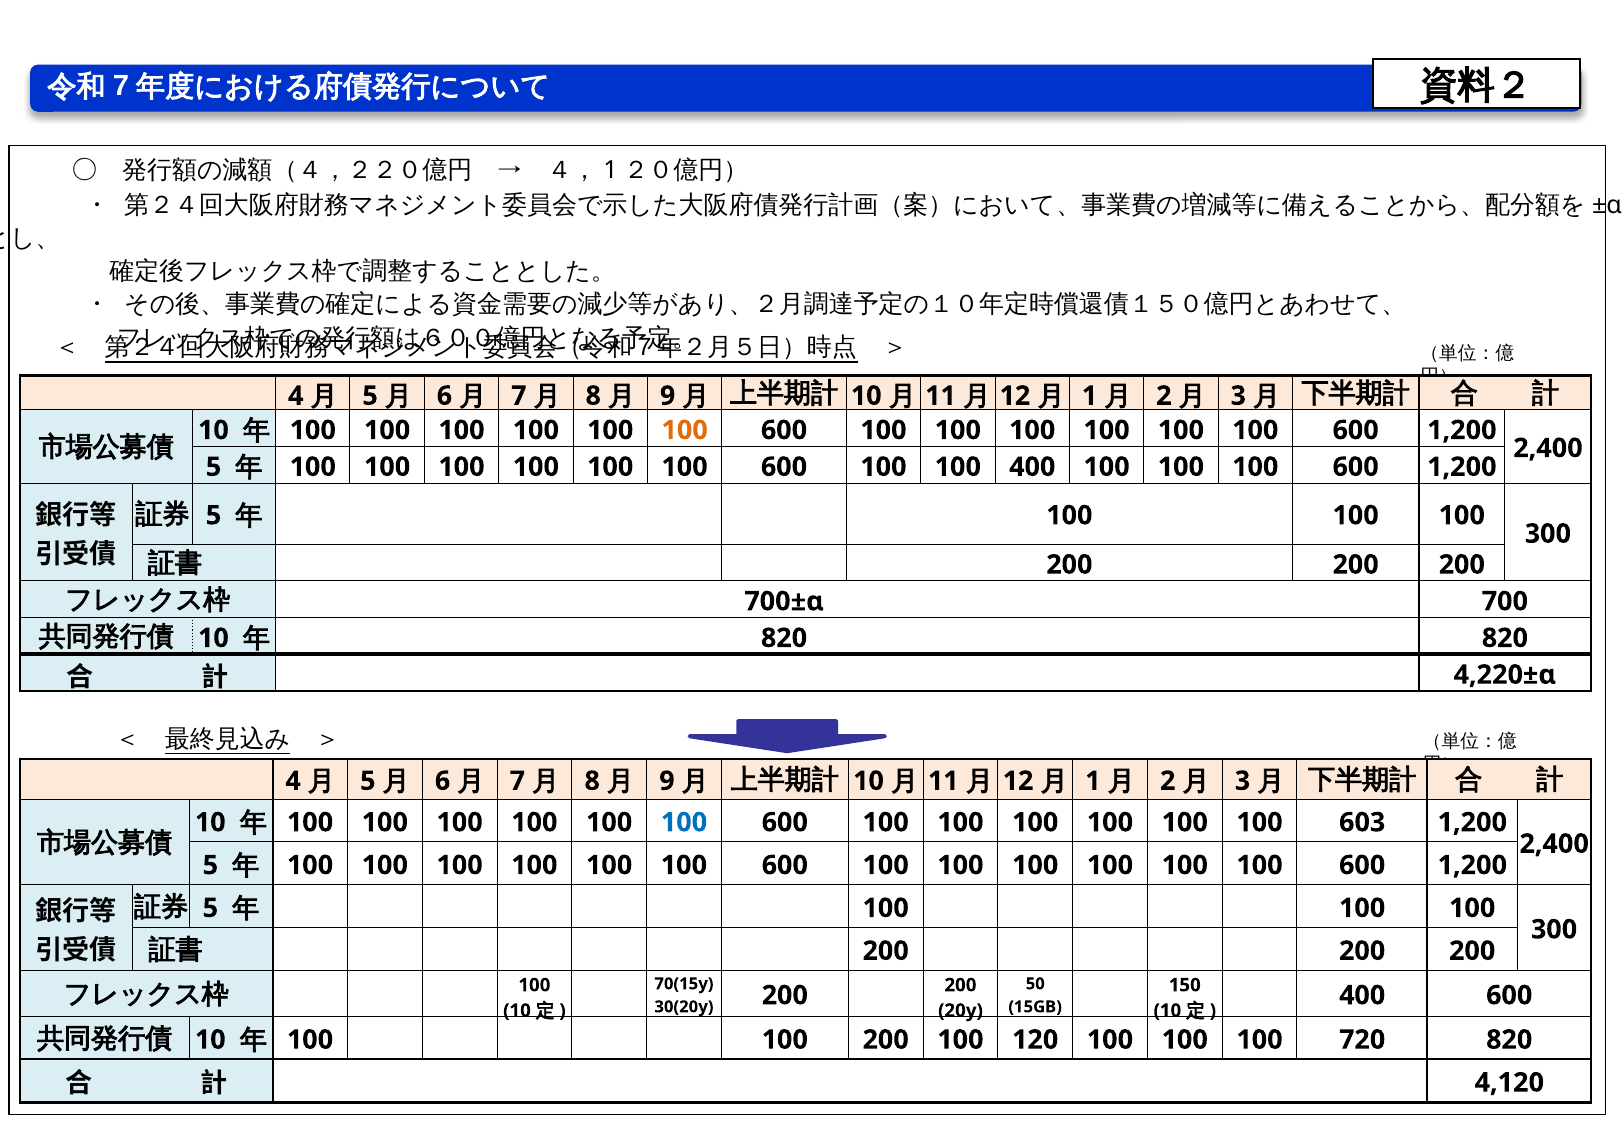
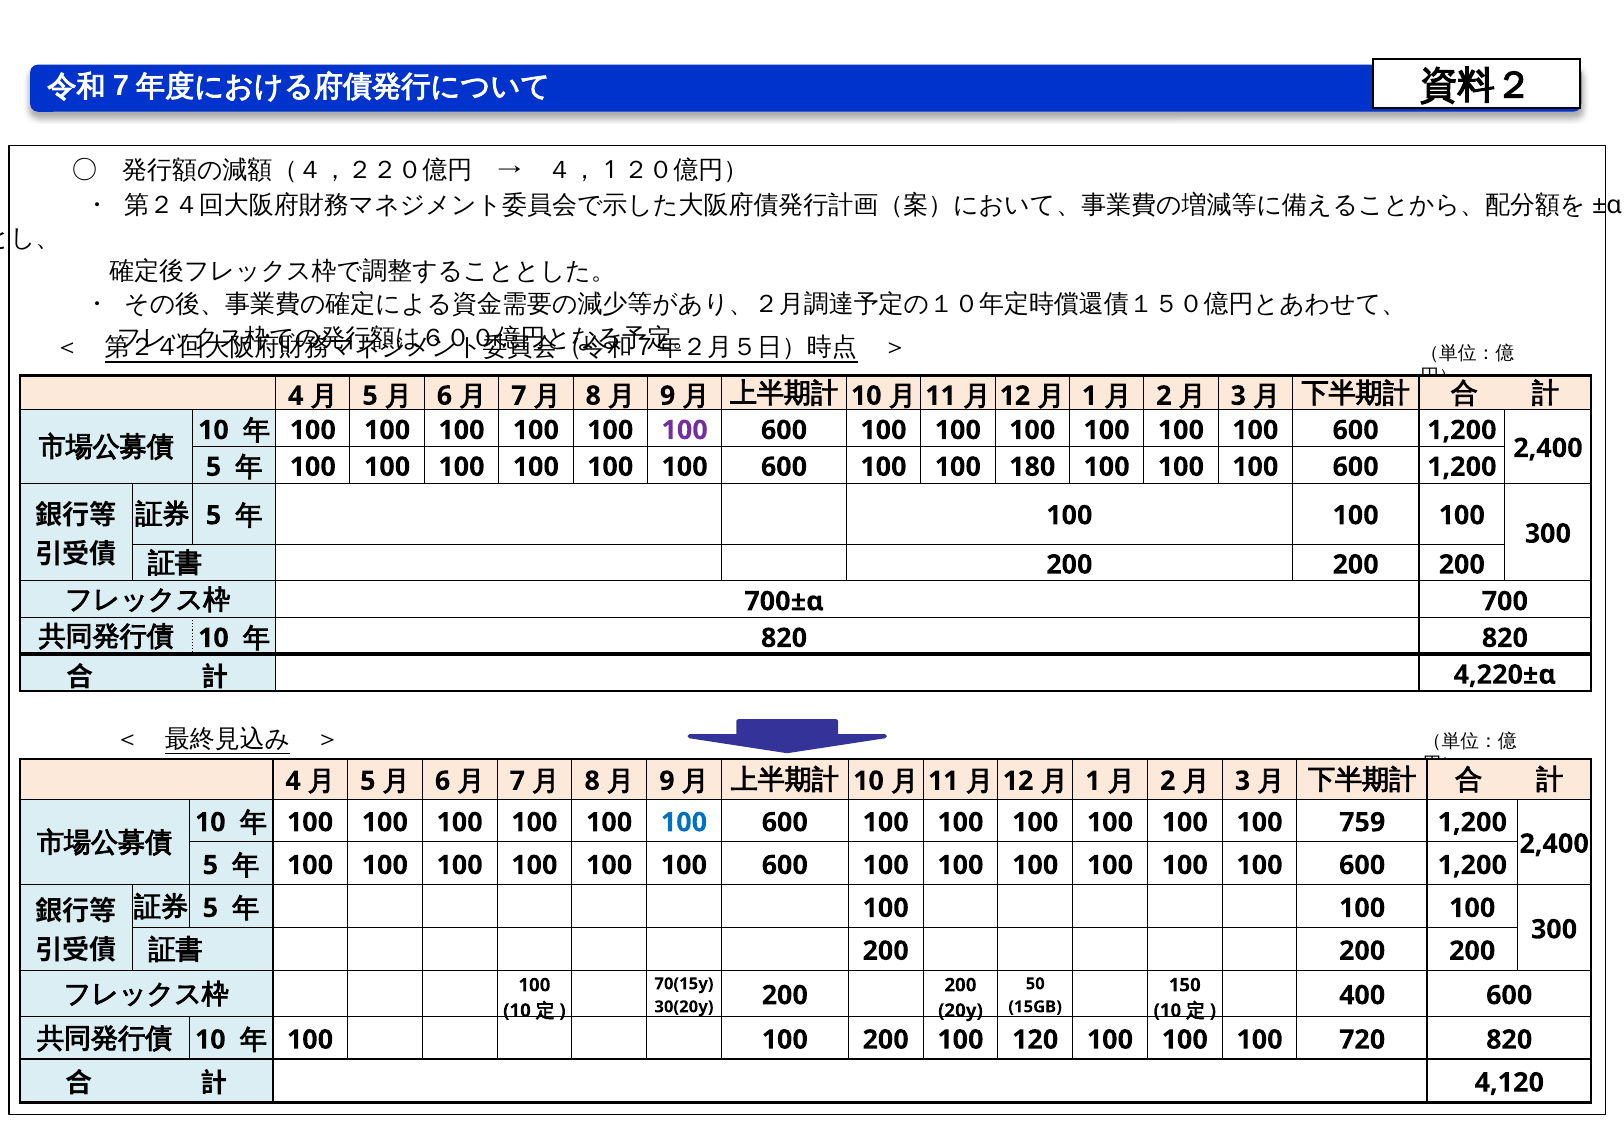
100 at (685, 430) colour: orange -> purple
100 400: 400 -> 180
603: 603 -> 759
